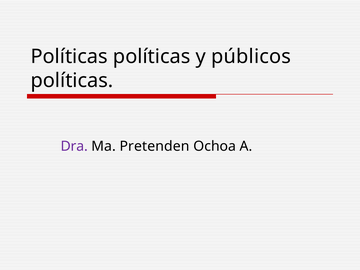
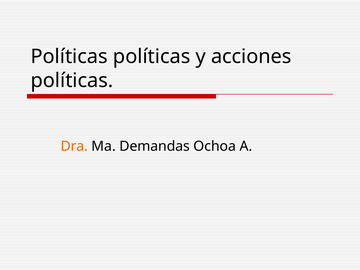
públicos: públicos -> acciones
Dra colour: purple -> orange
Pretenden: Pretenden -> Demandas
